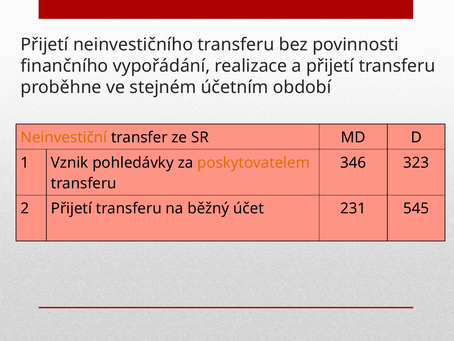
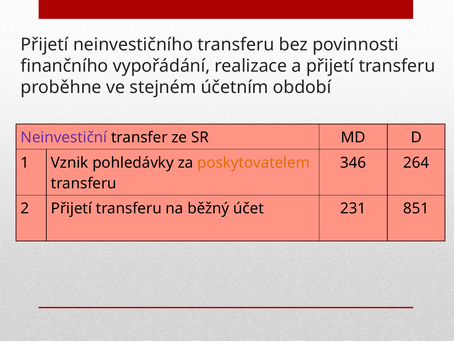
Neinvestiční colour: orange -> purple
323: 323 -> 264
545: 545 -> 851
